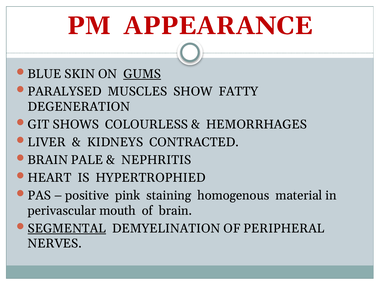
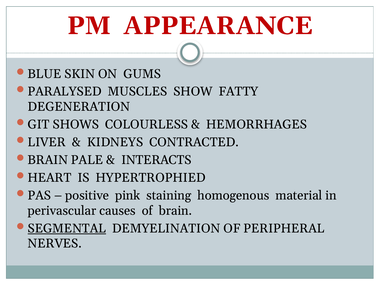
GUMS underline: present -> none
NEPHRITIS: NEPHRITIS -> INTERACTS
mouth: mouth -> causes
